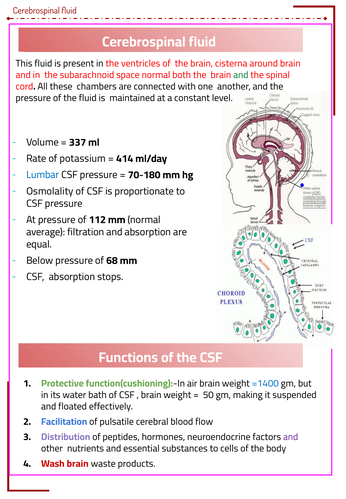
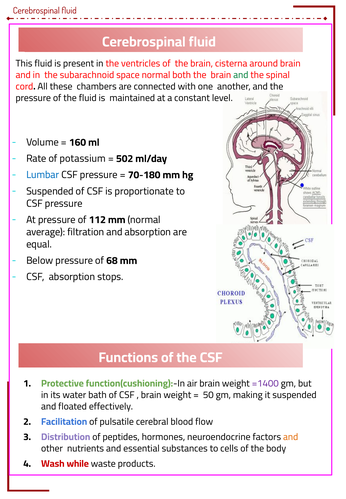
337: 337 -> 160
414: 414 -> 502
Osmolality at (50, 191): Osmolality -> Suspended
=1400 colour: blue -> purple
and at (291, 437) colour: purple -> orange
Wash brain: brain -> while
